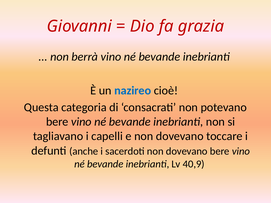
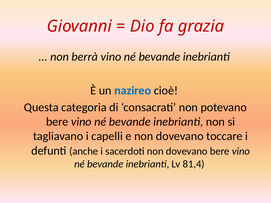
40,9: 40,9 -> 81,4
